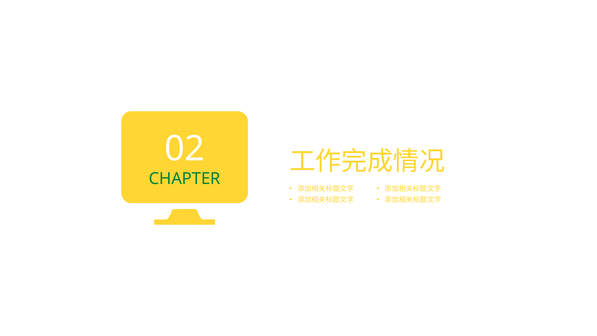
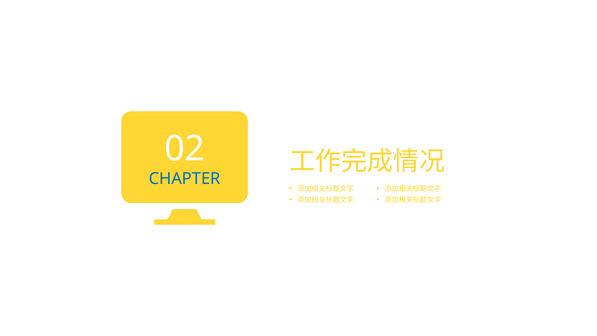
CHAPTER colour: green -> blue
